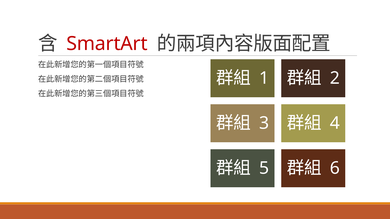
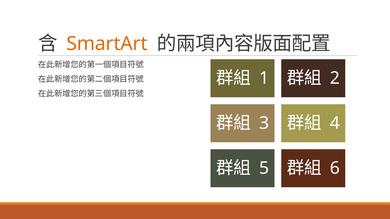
SmartArt colour: red -> orange
